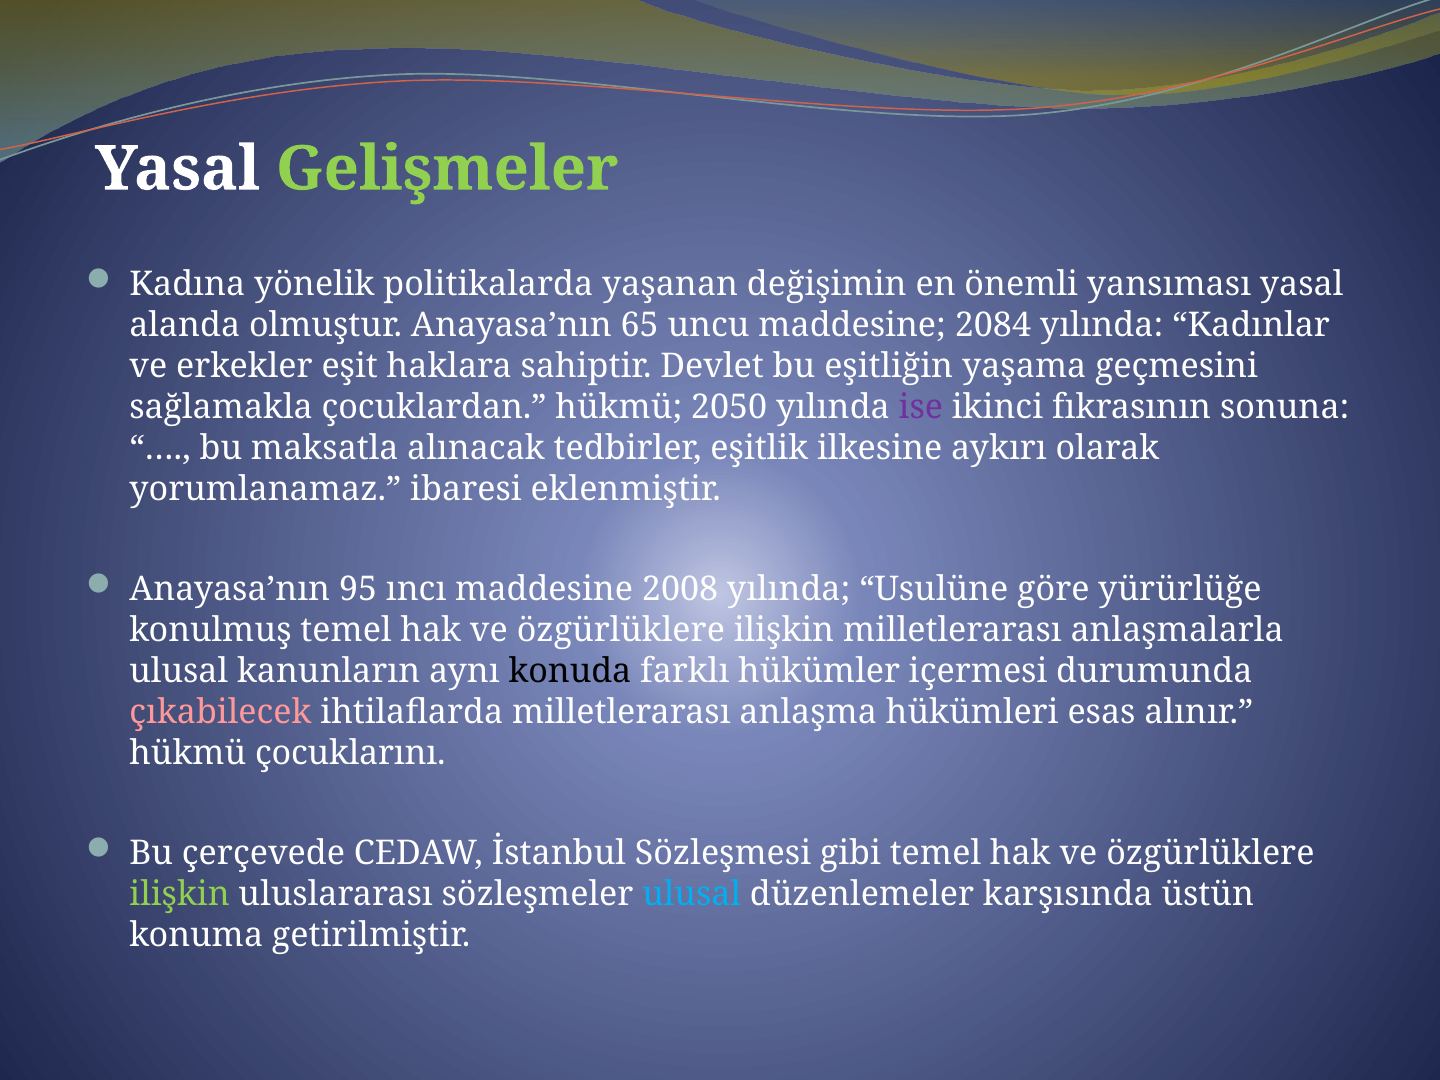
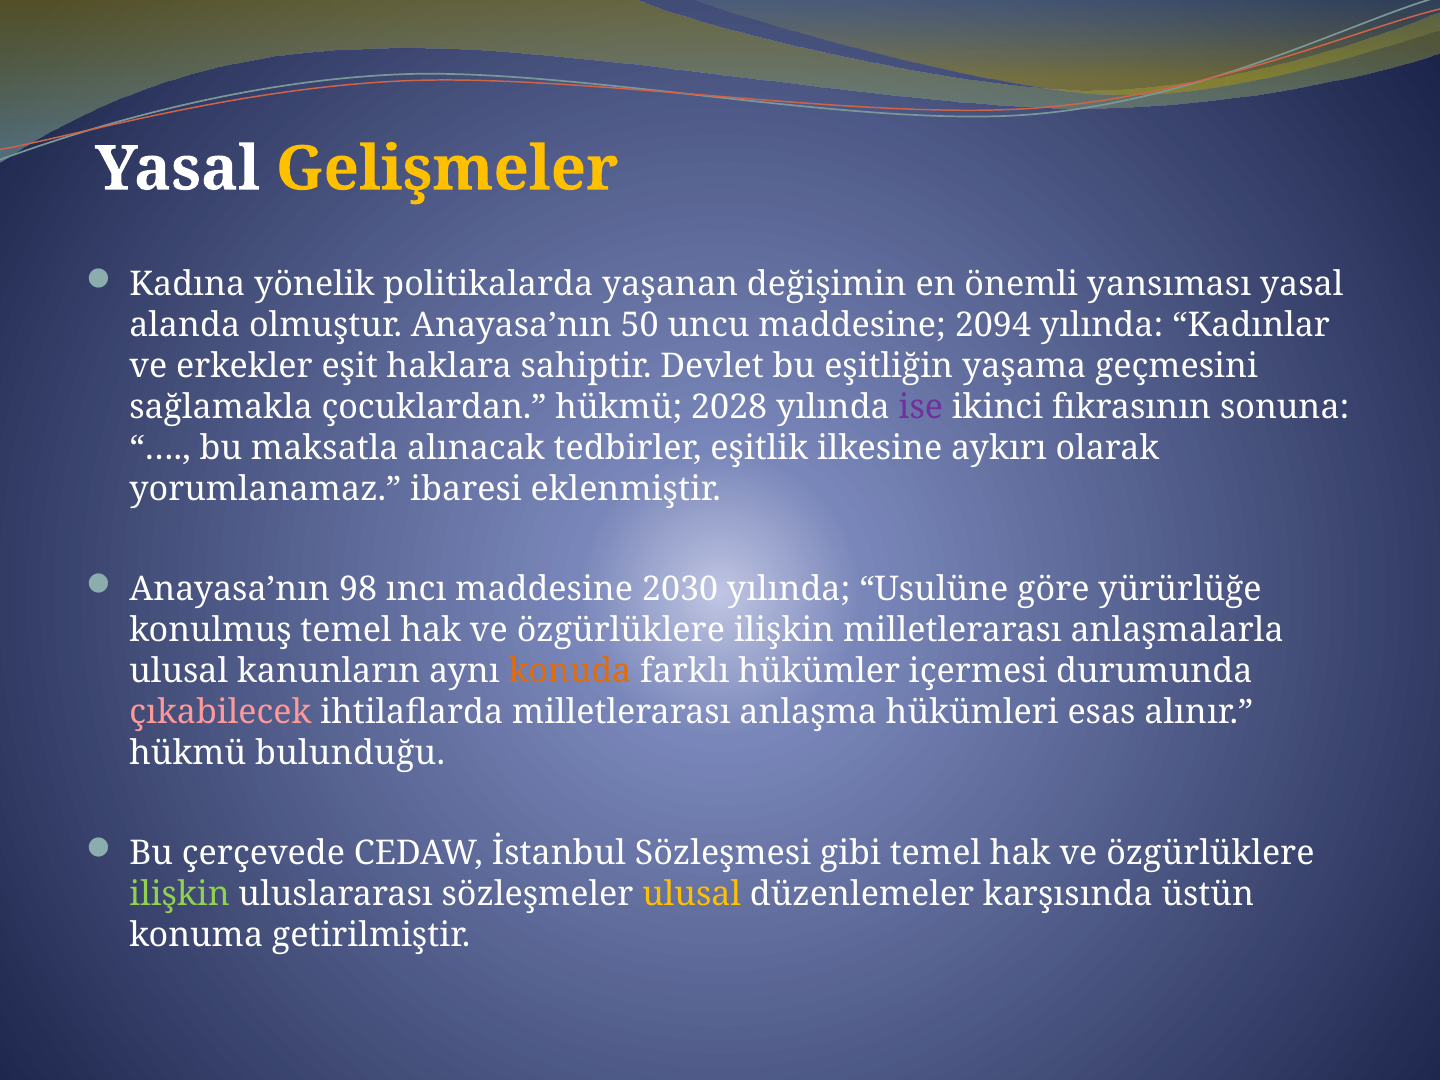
Gelişmeler colour: light green -> yellow
65: 65 -> 50
2084: 2084 -> 2094
2050: 2050 -> 2028
95: 95 -> 98
2008: 2008 -> 2030
konuda colour: black -> orange
çocuklarını: çocuklarını -> bulunduğu
ulusal at (692, 895) colour: light blue -> yellow
